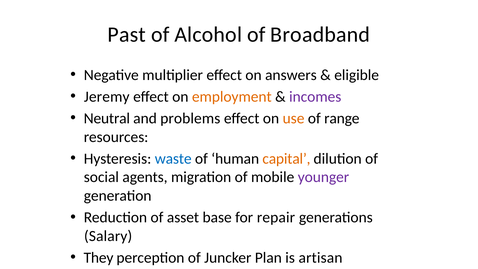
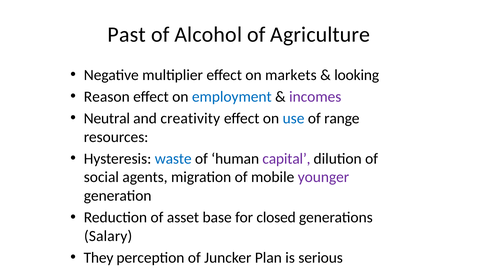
Broadband: Broadband -> Agriculture
answers: answers -> markets
eligible: eligible -> looking
Jeremy: Jeremy -> Reason
employment colour: orange -> blue
problems: problems -> creativity
use colour: orange -> blue
capital colour: orange -> purple
repair: repair -> closed
artisan: artisan -> serious
